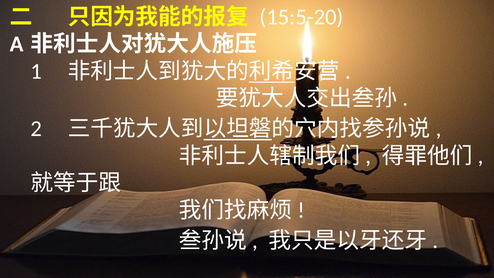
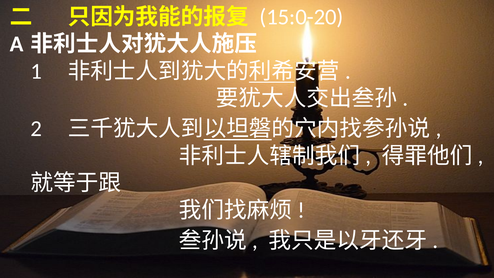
15:5-20: 15:5-20 -> 15:0-20
